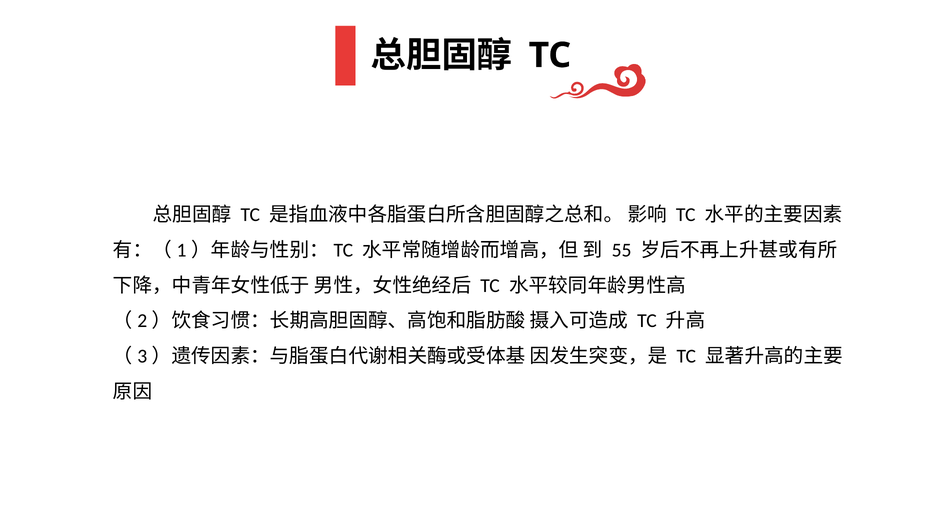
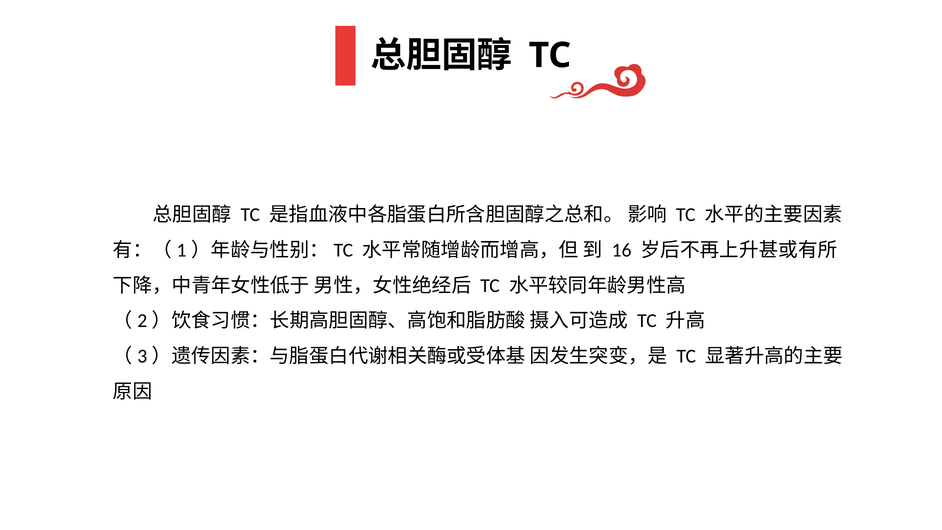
55: 55 -> 16
